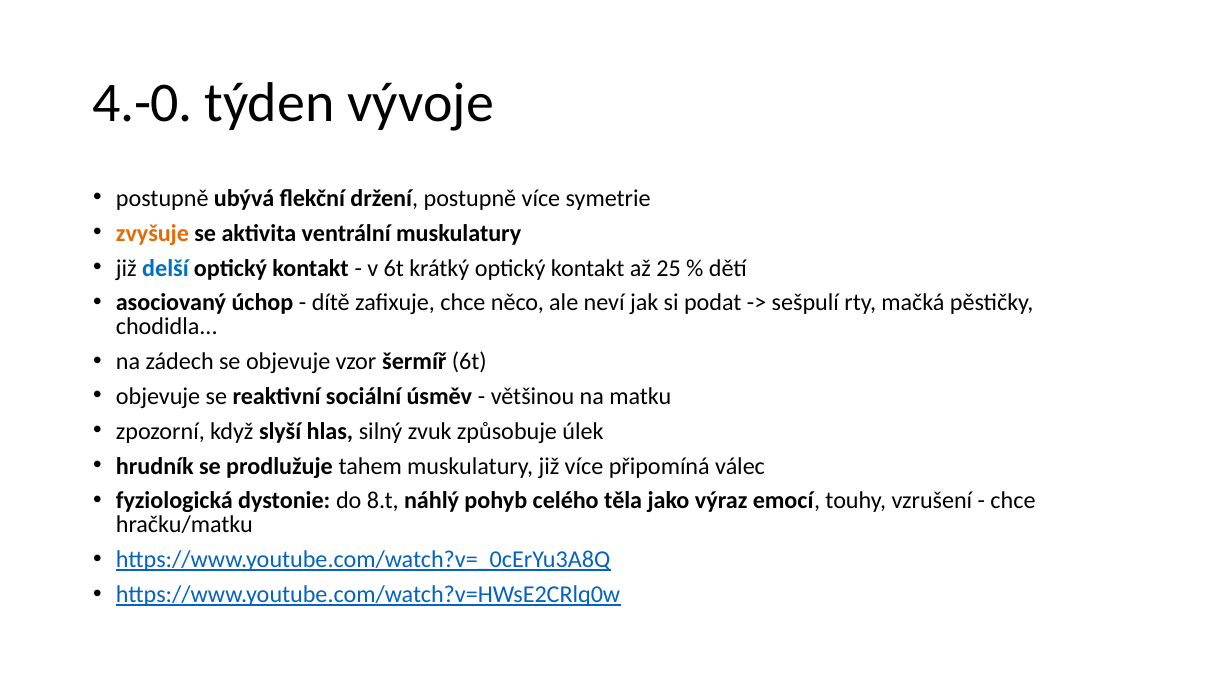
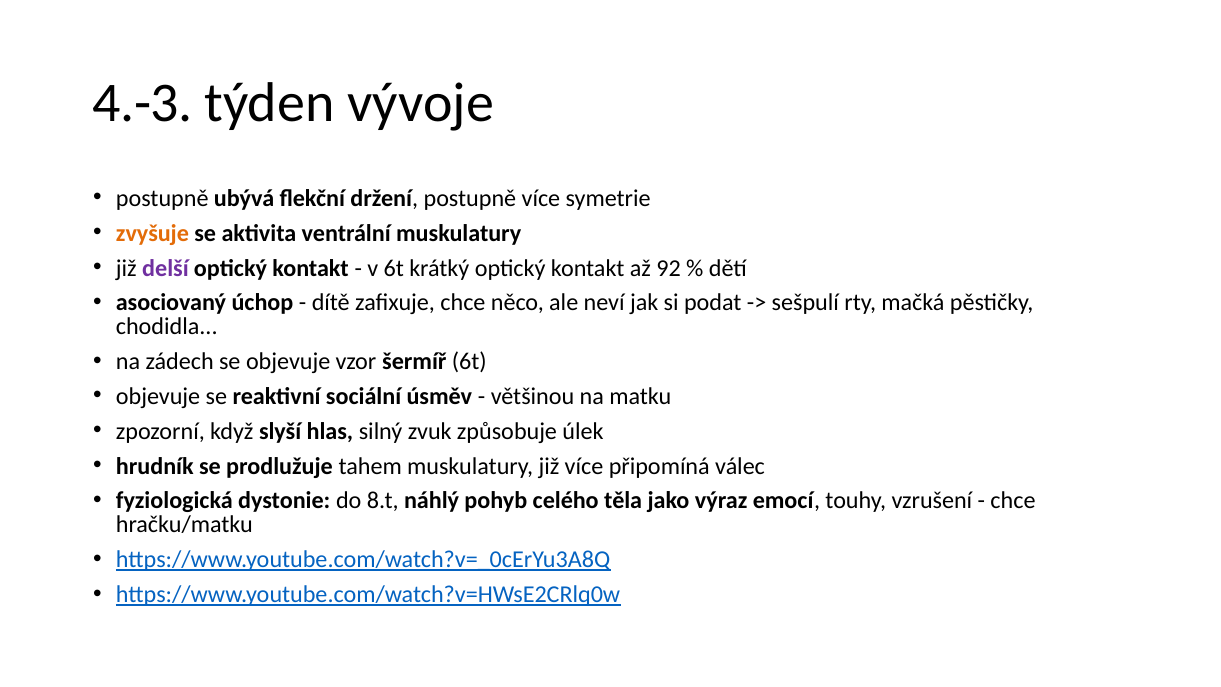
4.-0: 4.-0 -> 4.-3
delší colour: blue -> purple
25: 25 -> 92
